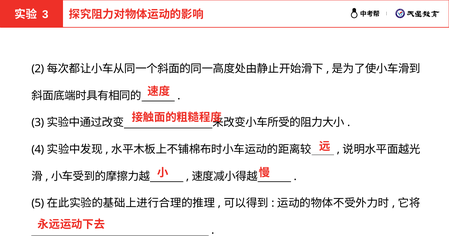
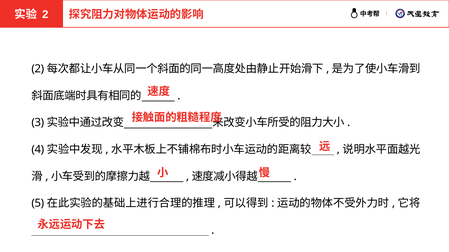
3 at (45, 14): 3 -> 2
